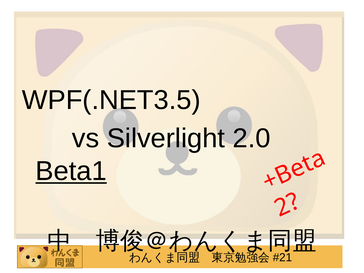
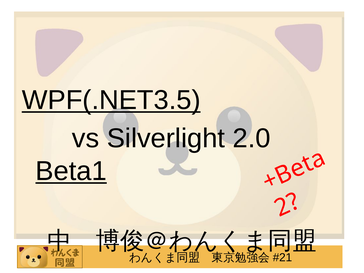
WPF(.NET3.5 underline: none -> present
